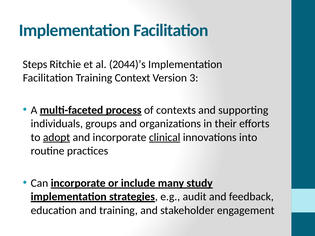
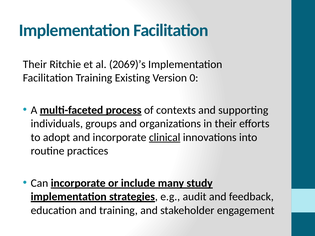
Steps at (35, 64): Steps -> Their
2044)’s: 2044)’s -> 2069)’s
Context: Context -> Existing
3: 3 -> 0
adopt underline: present -> none
